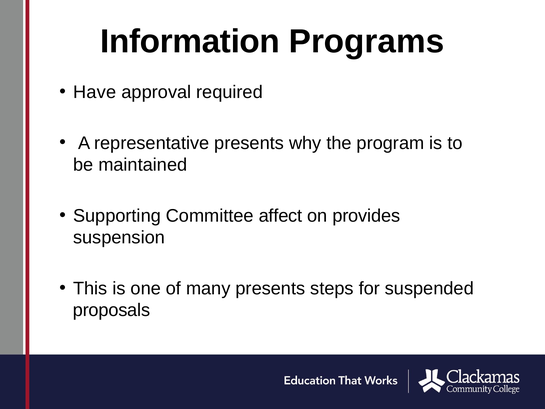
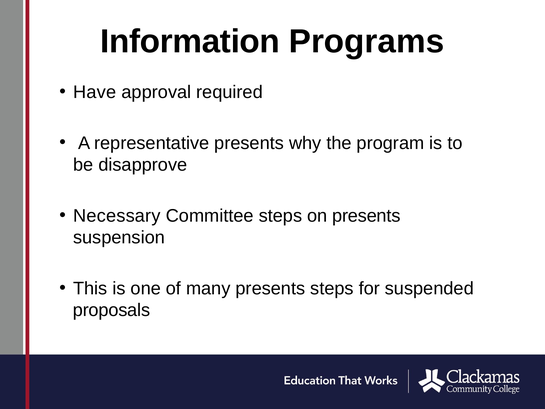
maintained: maintained -> disapprove
Supporting: Supporting -> Necessary
Committee affect: affect -> steps
on provides: provides -> presents
